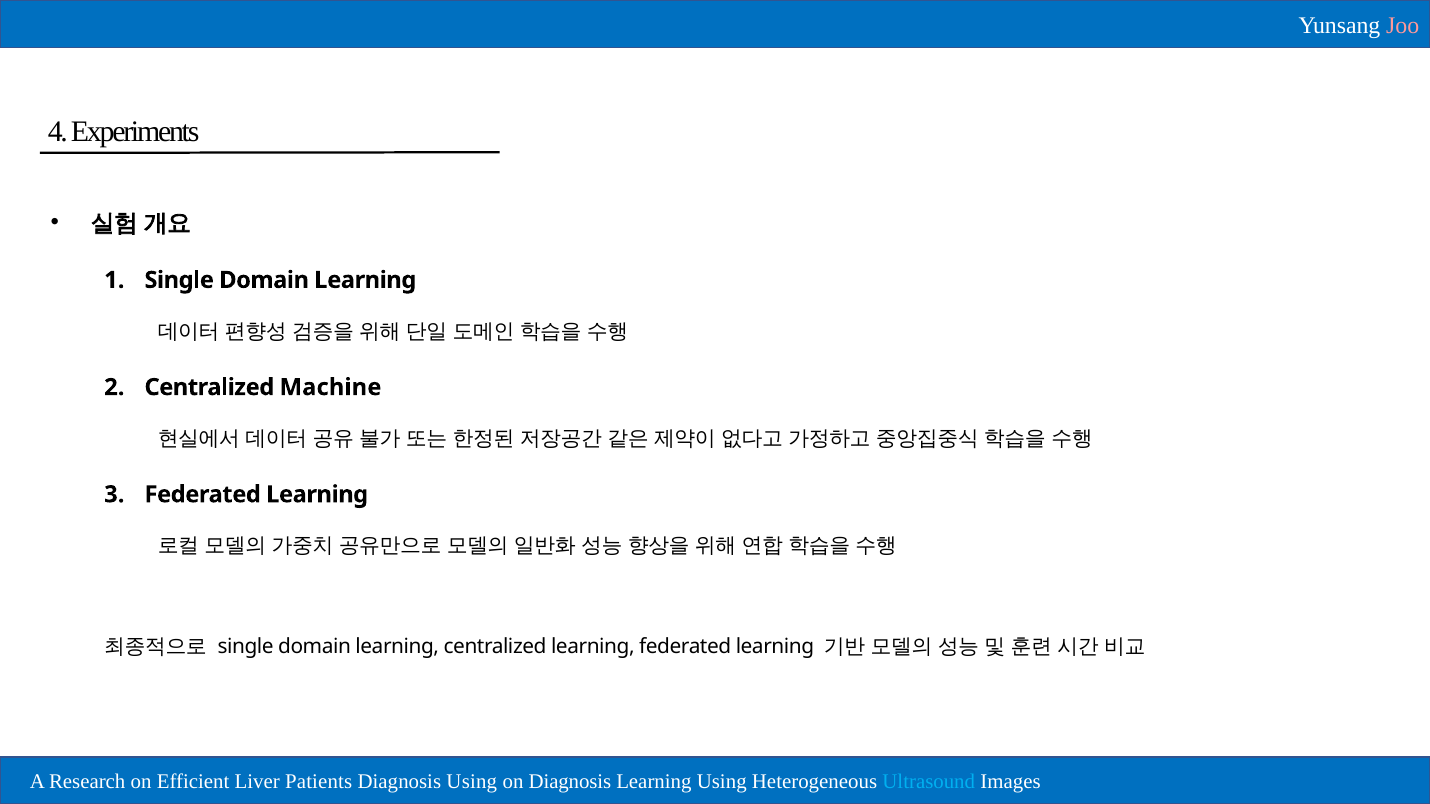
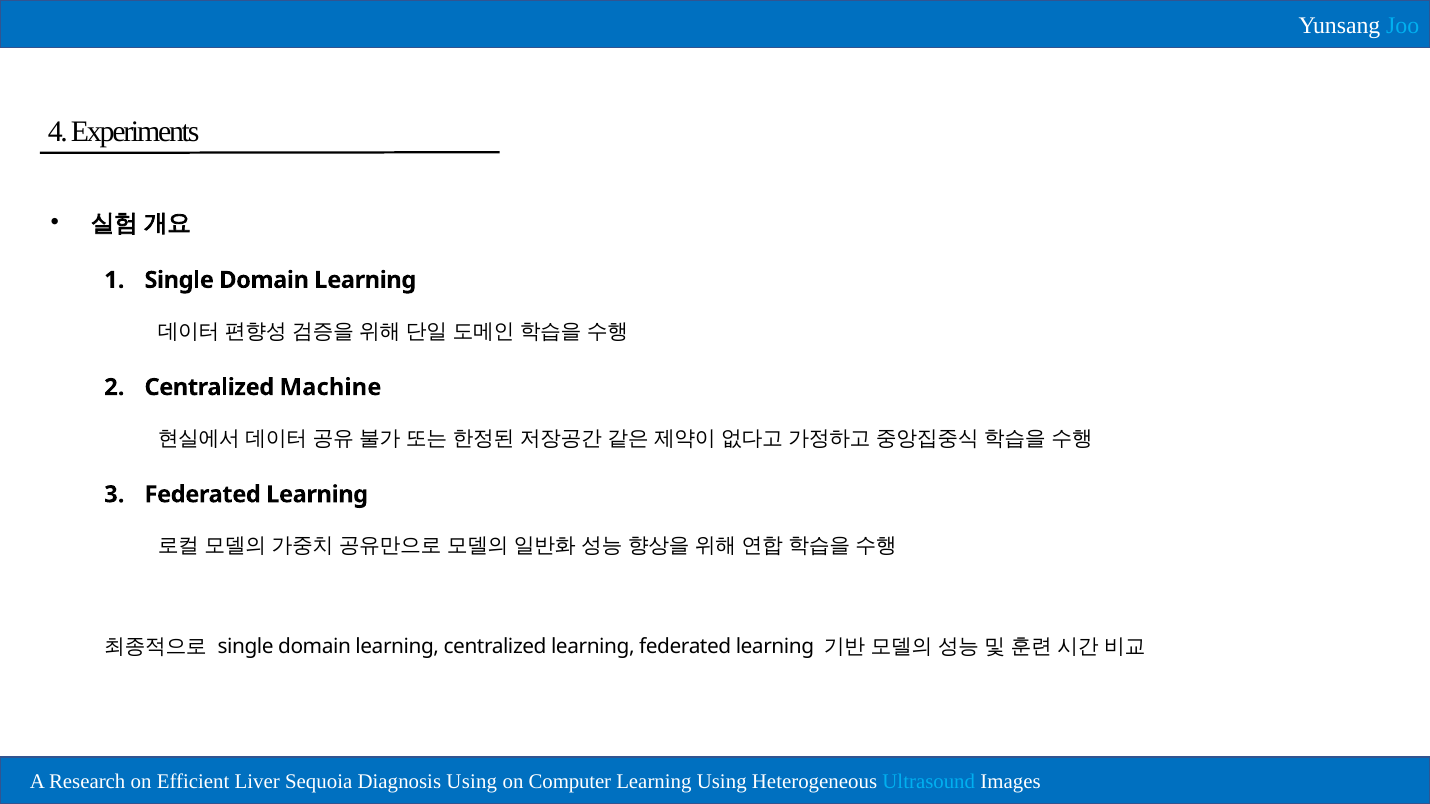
Joo colour: pink -> light blue
Patients: Patients -> Sequoia
on Diagnosis: Diagnosis -> Computer
